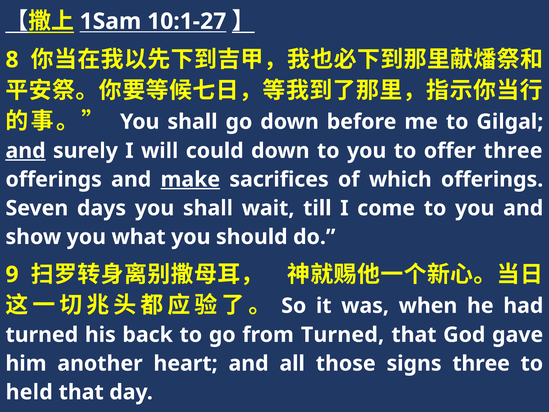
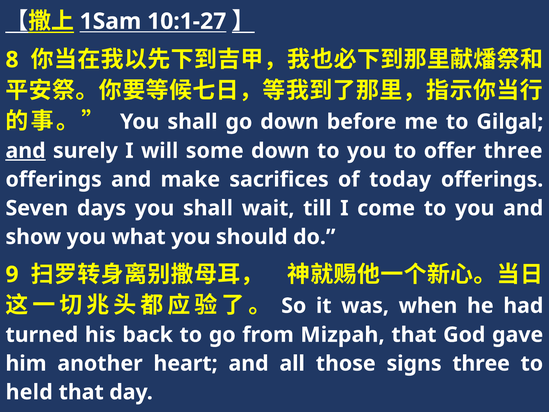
could: could -> some
make underline: present -> none
which: which -> today
from Turned: Turned -> Mizpah
